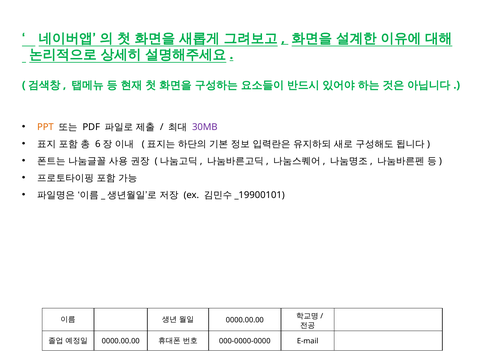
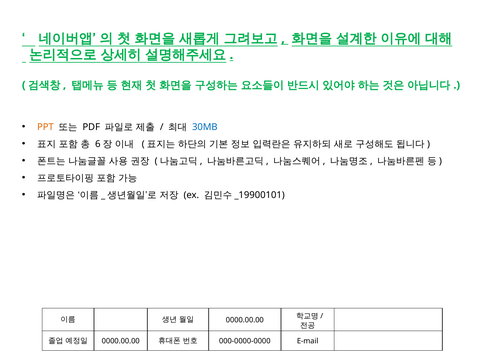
30MB colour: purple -> blue
